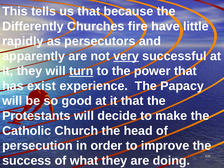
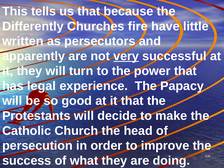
rapidly: rapidly -> written
turn underline: present -> none
exist: exist -> legal
